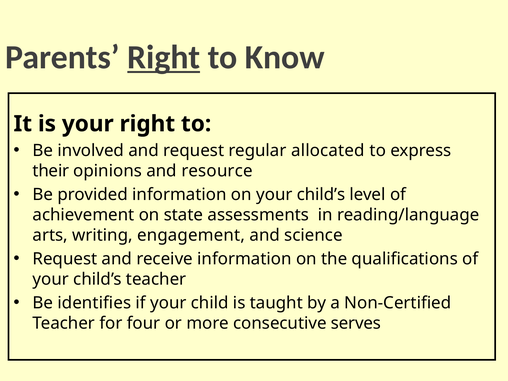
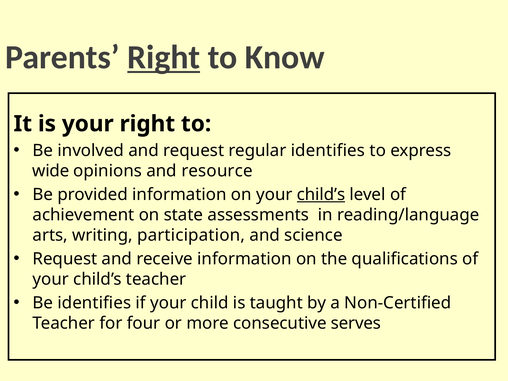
regular allocated: allocated -> identifies
their: their -> wide
child’s at (321, 195) underline: none -> present
engagement: engagement -> participation
